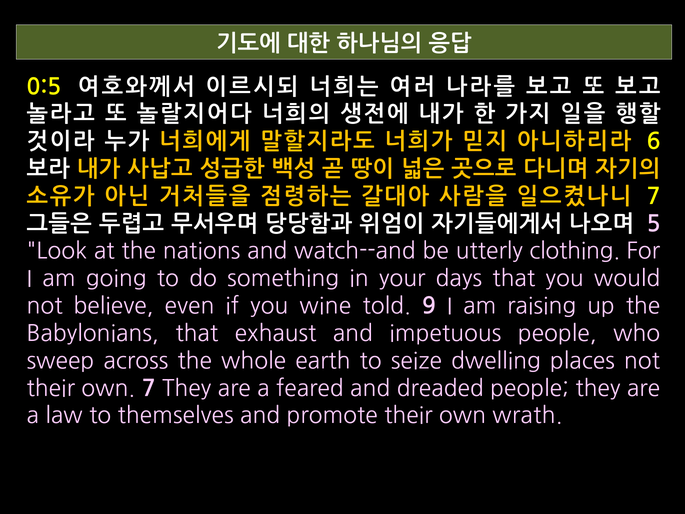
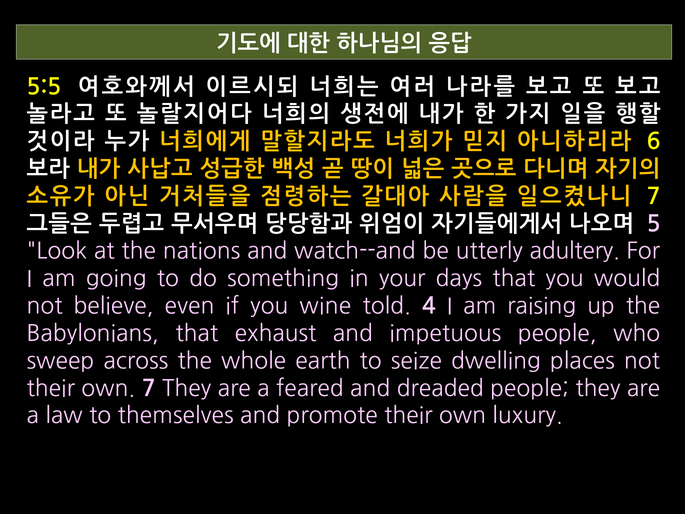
0:5: 0:5 -> 5:5
clothing: clothing -> adultery
9: 9 -> 4
wrath: wrath -> luxury
